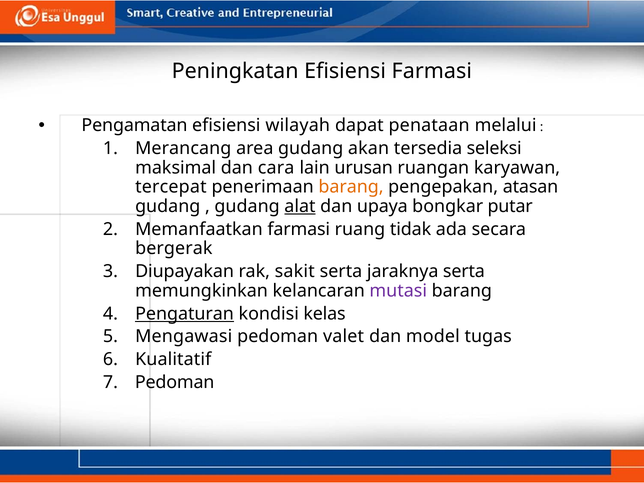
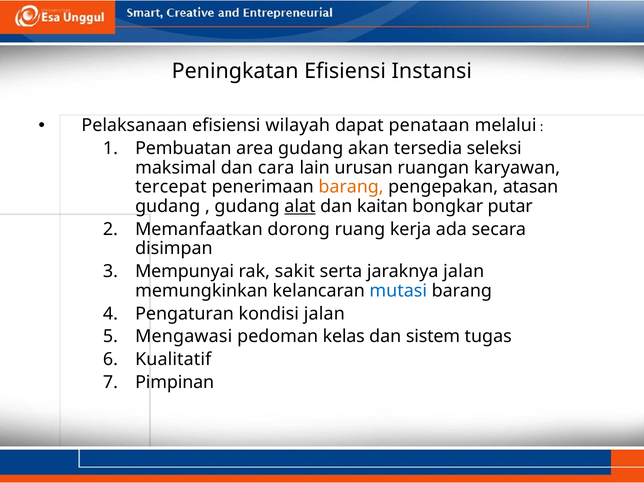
Efisiensi Farmasi: Farmasi -> Instansi
Pengamatan: Pengamatan -> Pelaksanaan
Merancang: Merancang -> Pembuatan
upaya: upaya -> kaitan
Memanfaatkan farmasi: farmasi -> dorong
tidak: tidak -> kerja
bergerak: bergerak -> disimpan
Diupayakan: Diupayakan -> Mempunyai
jaraknya serta: serta -> jalan
mutasi colour: purple -> blue
Pengaturan underline: present -> none
kondisi kelas: kelas -> jalan
valet: valet -> kelas
model: model -> sistem
Pedoman at (175, 382): Pedoman -> Pimpinan
